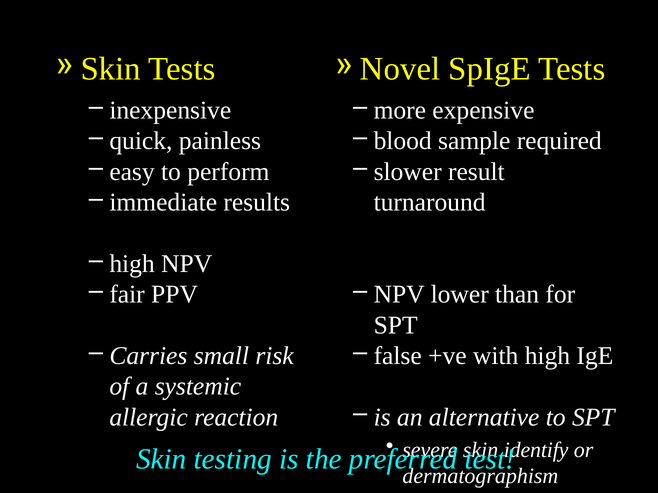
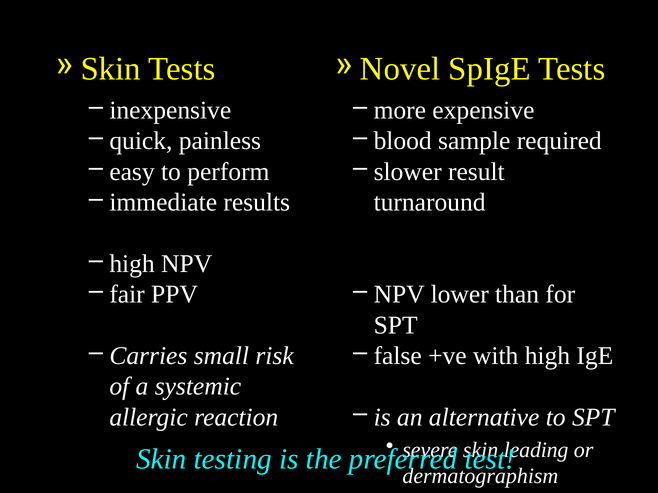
identify: identify -> leading
